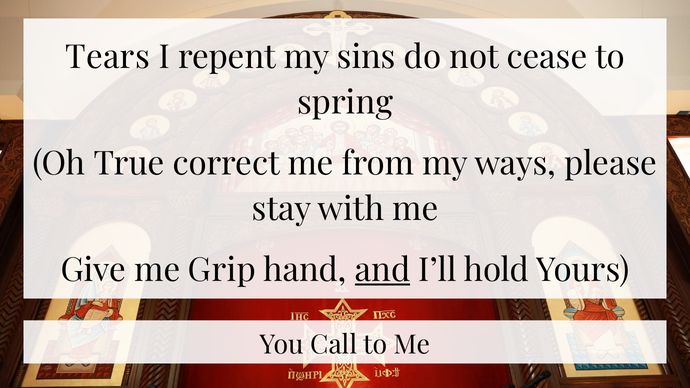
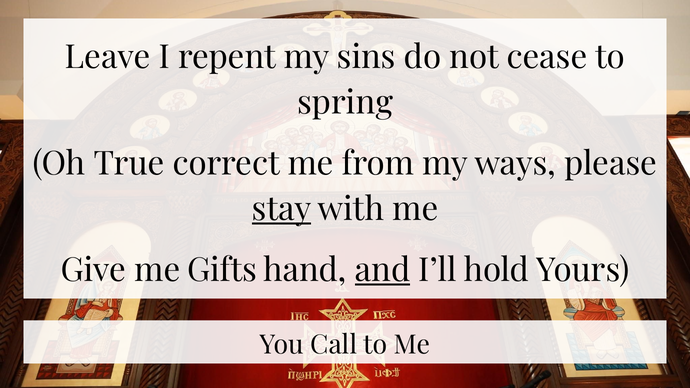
Tears: Tears -> Leave
stay underline: none -> present
Grip: Grip -> Gifts
